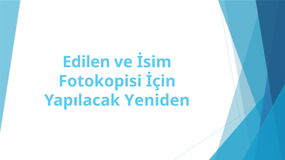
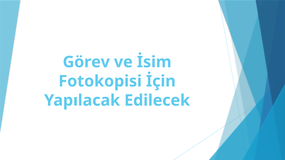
Edilen: Edilen -> Görev
Yeniden: Yeniden -> Edilecek
